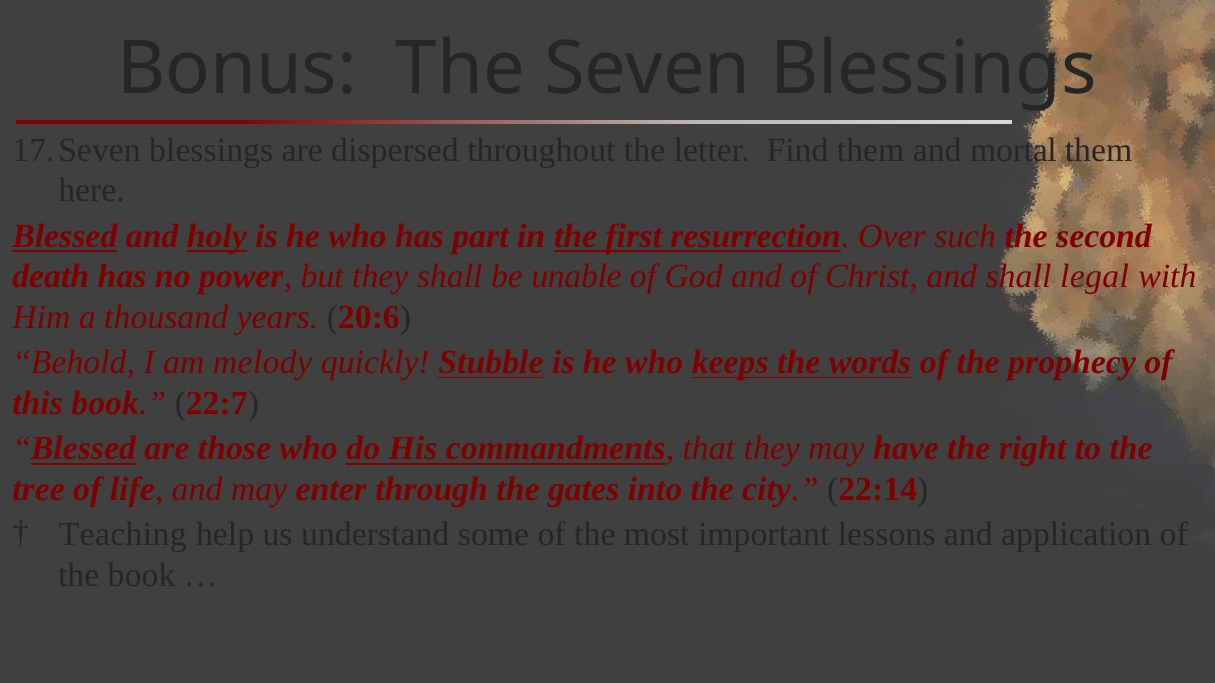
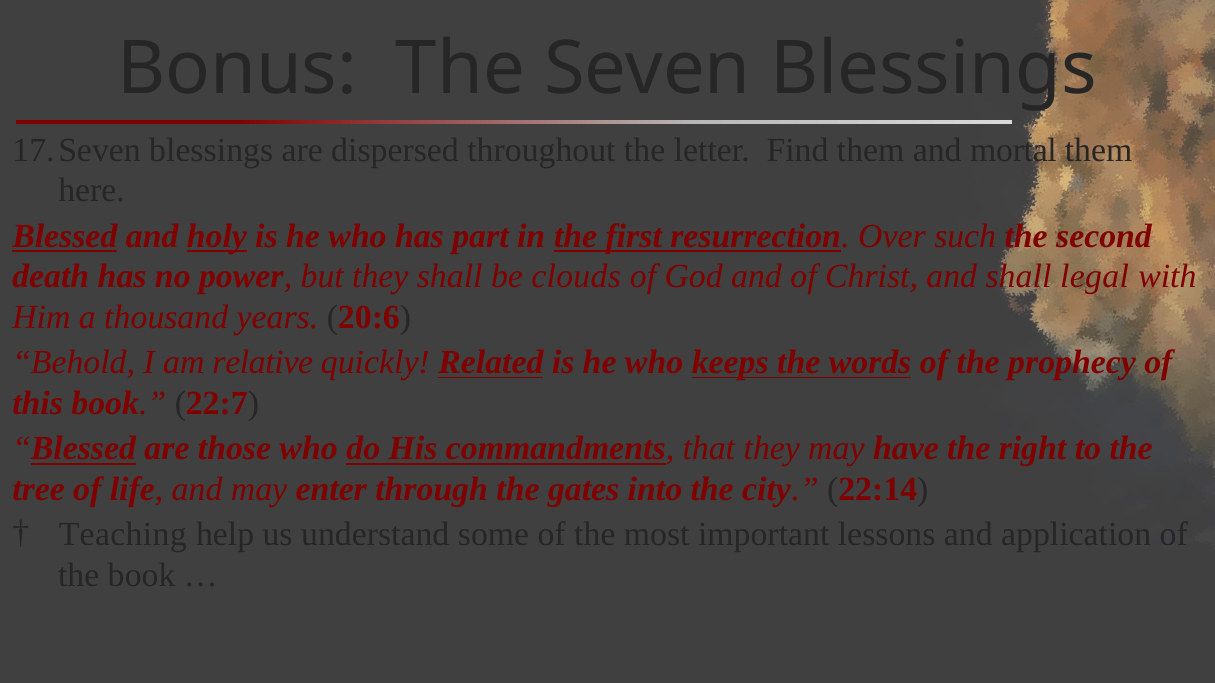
unable: unable -> clouds
melody: melody -> relative
Stubble: Stubble -> Related
